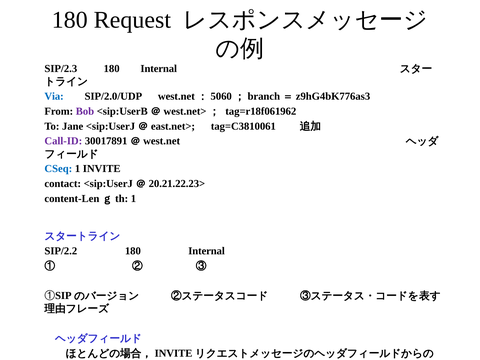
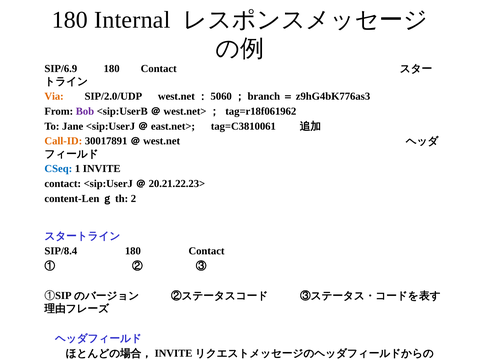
Request: Request -> Internal
SIP/2.3: SIP/2.3 -> SIP/6.9
Internal at (159, 69): Internal -> Contact
Via colour: blue -> orange
Call-ID colour: purple -> orange
content-Lenｇth 1: 1 -> 2
SIP/2.2: SIP/2.2 -> SIP/8.4
Internal at (207, 251): Internal -> Contact
